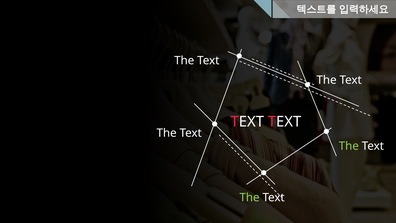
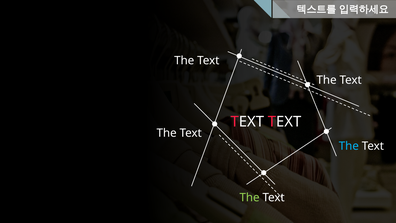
The at (349, 146) colour: light green -> light blue
